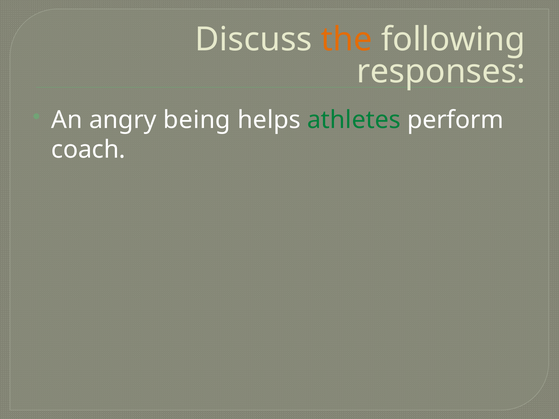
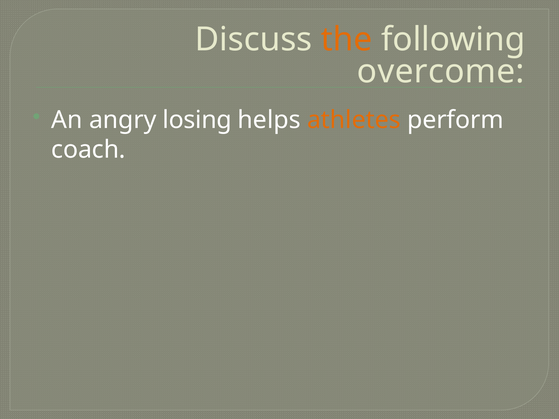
responses: responses -> overcome
being: being -> losing
athletes colour: green -> orange
